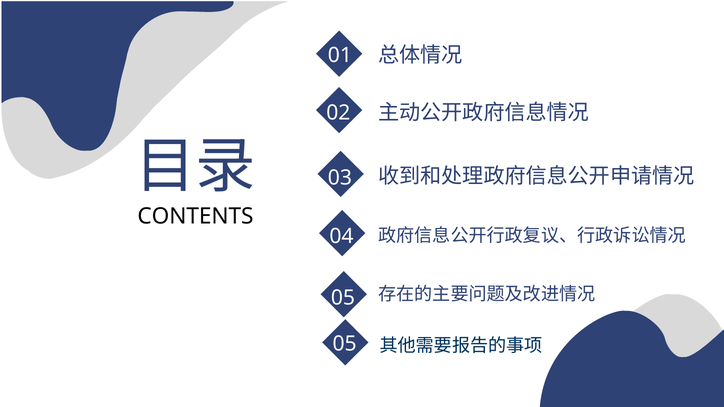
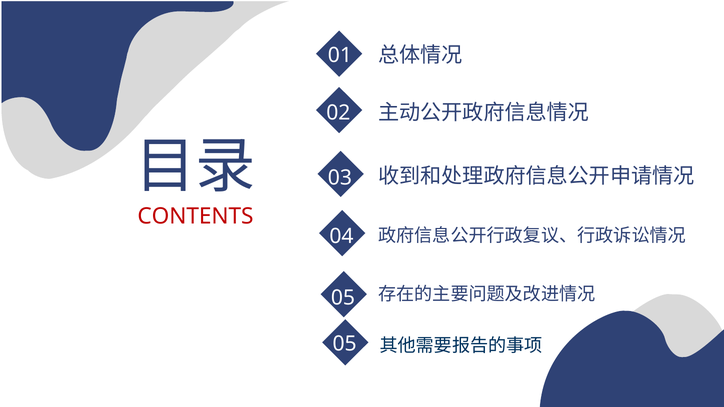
CONTENTS colour: black -> red
